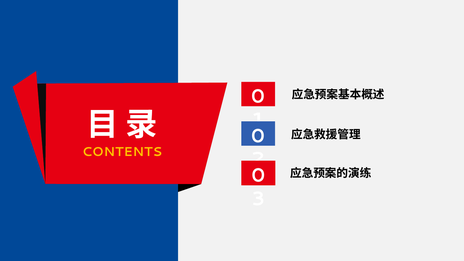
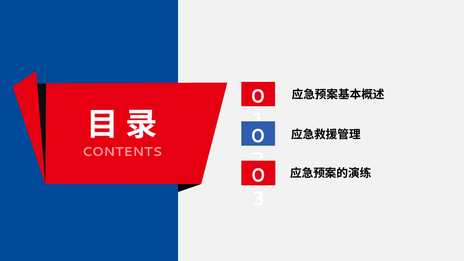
CONTENTS colour: yellow -> pink
